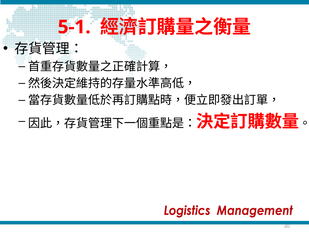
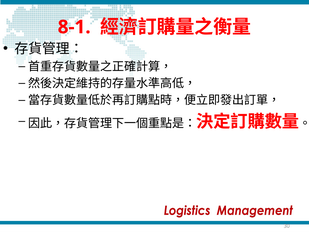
5-1: 5-1 -> 8-1
